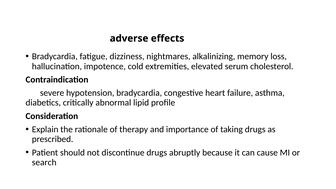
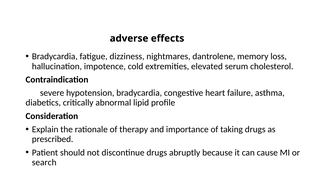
alkalinizing: alkalinizing -> dantrolene
